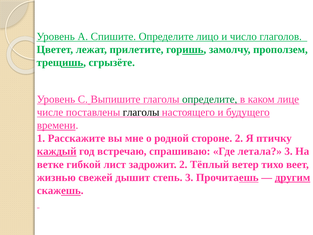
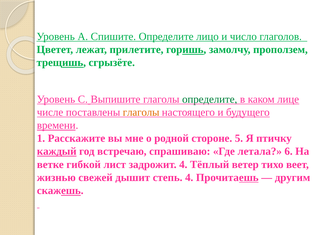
глаголы at (141, 112) colour: black -> orange
стороне 2: 2 -> 5
летала 3: 3 -> 6
задрожит 2: 2 -> 4
степь 3: 3 -> 4
другим underline: present -> none
